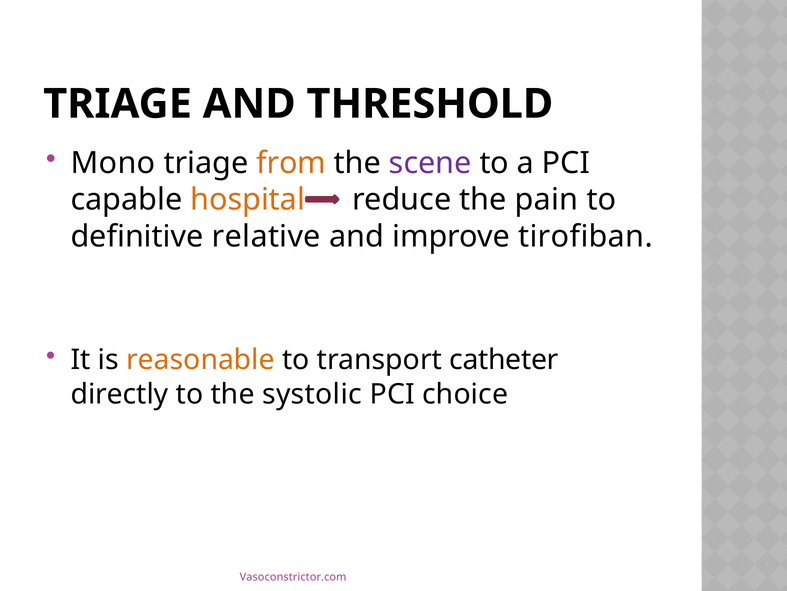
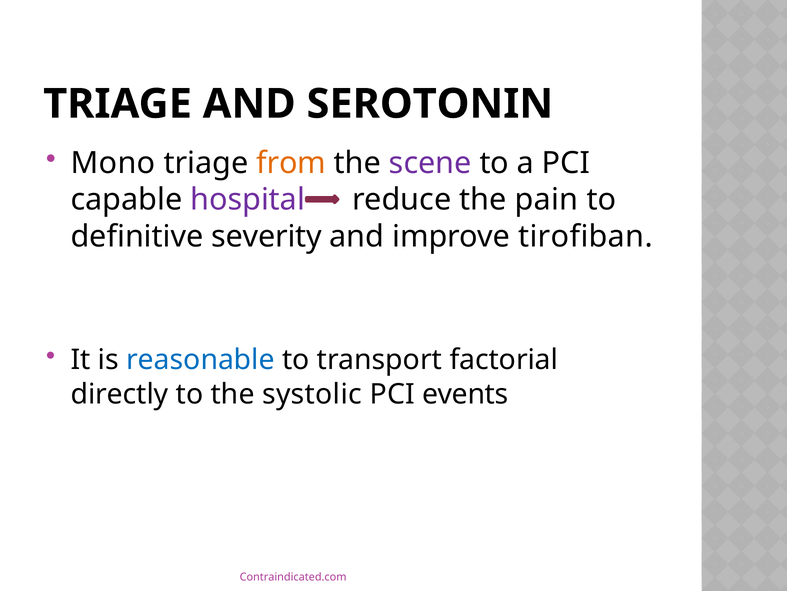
THRESHOLD: THRESHOLD -> SEROTONIN
hospital colour: orange -> purple
relative: relative -> severity
reasonable colour: orange -> blue
catheter: catheter -> factorial
choice: choice -> events
Vasoconstrictor.com: Vasoconstrictor.com -> Contraindicated.com
